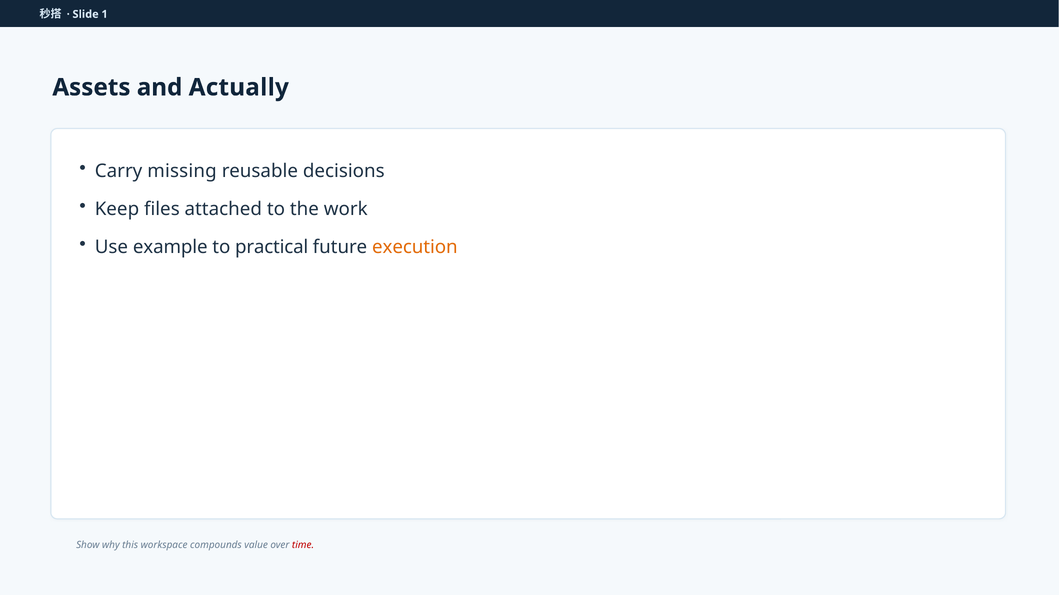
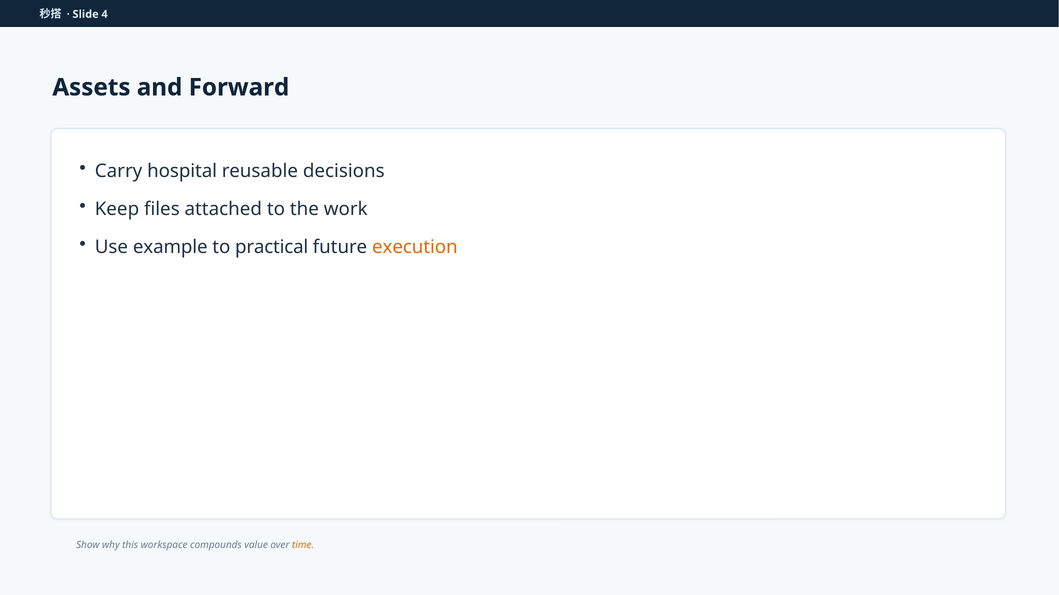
1: 1 -> 4
Actually: Actually -> Forward
missing: missing -> hospital
time colour: red -> orange
